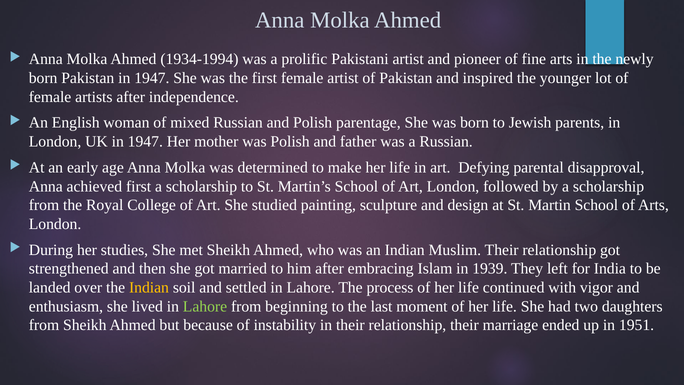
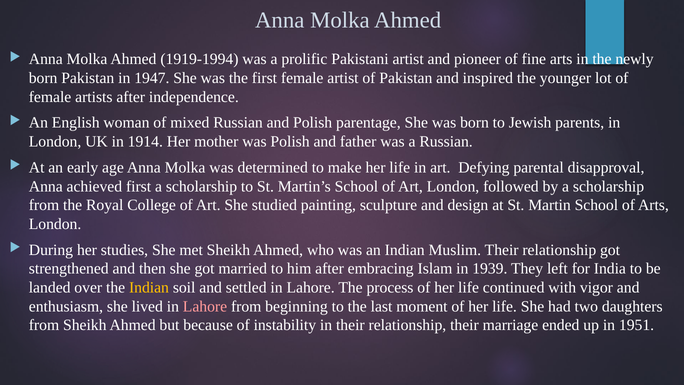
1934-1994: 1934-1994 -> 1919-1994
UK in 1947: 1947 -> 1914
Lahore at (205, 306) colour: light green -> pink
